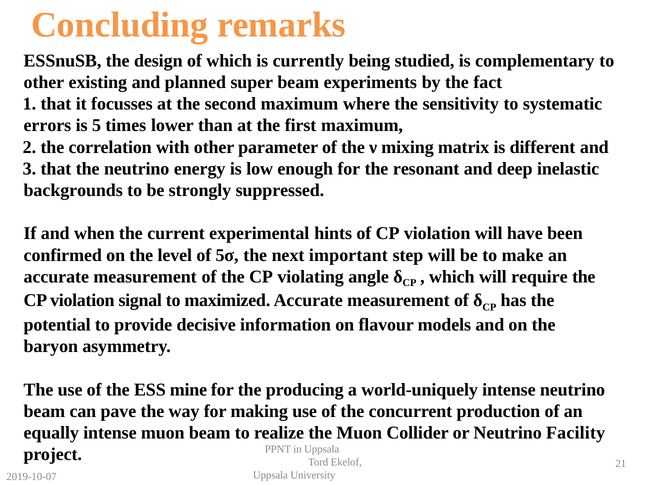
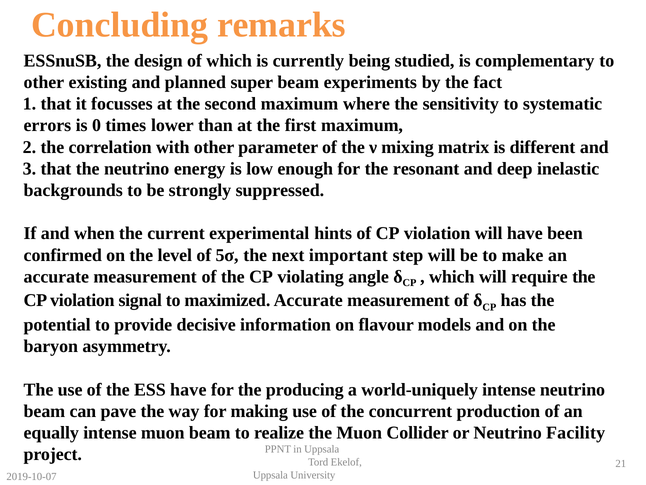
5: 5 -> 0
ESS mine: mine -> have
